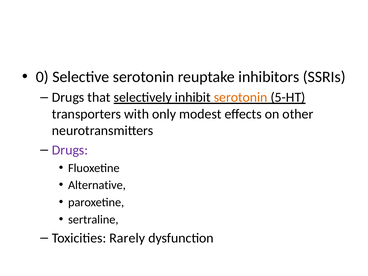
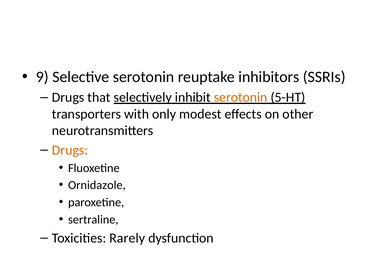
0: 0 -> 9
Drugs at (70, 150) colour: purple -> orange
Alternative: Alternative -> Ornidazole
